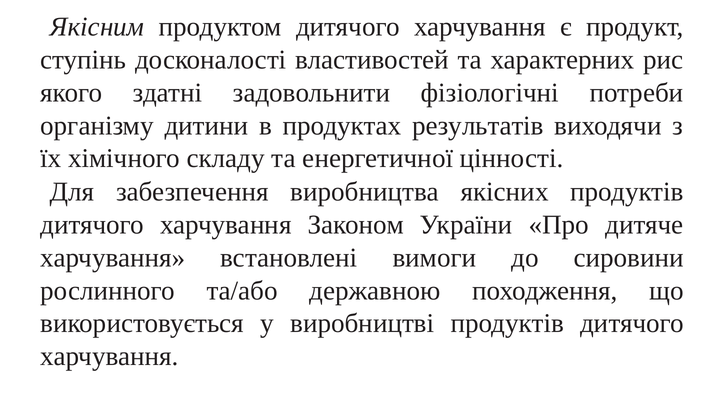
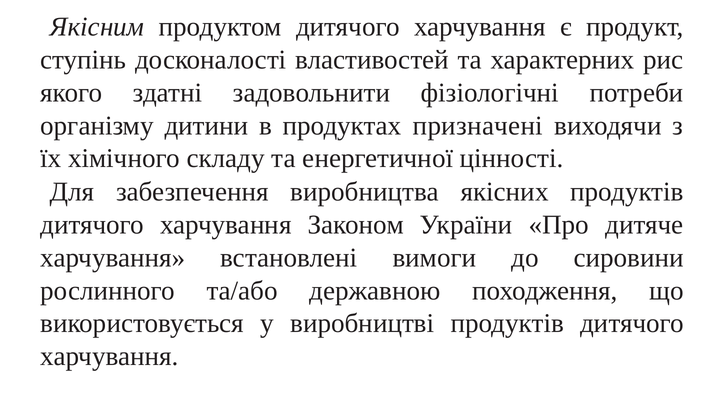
результатів: результатів -> призначені
